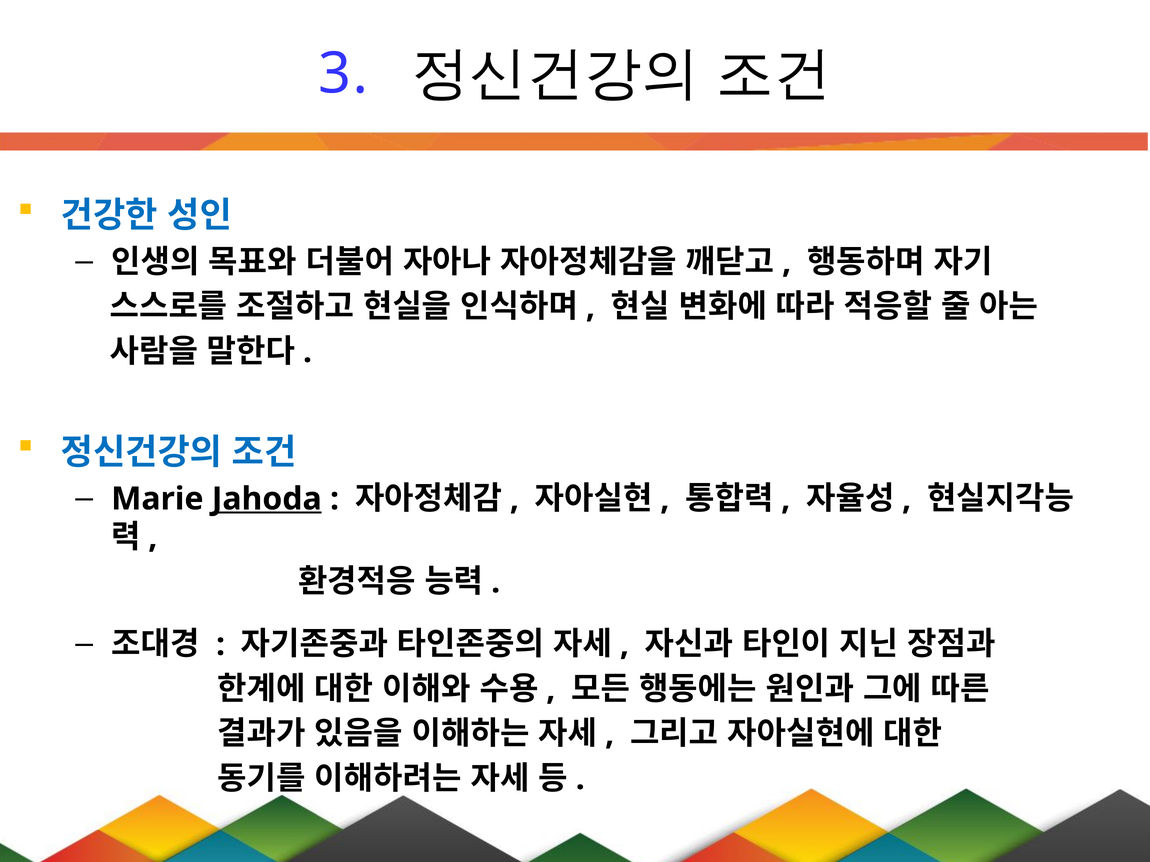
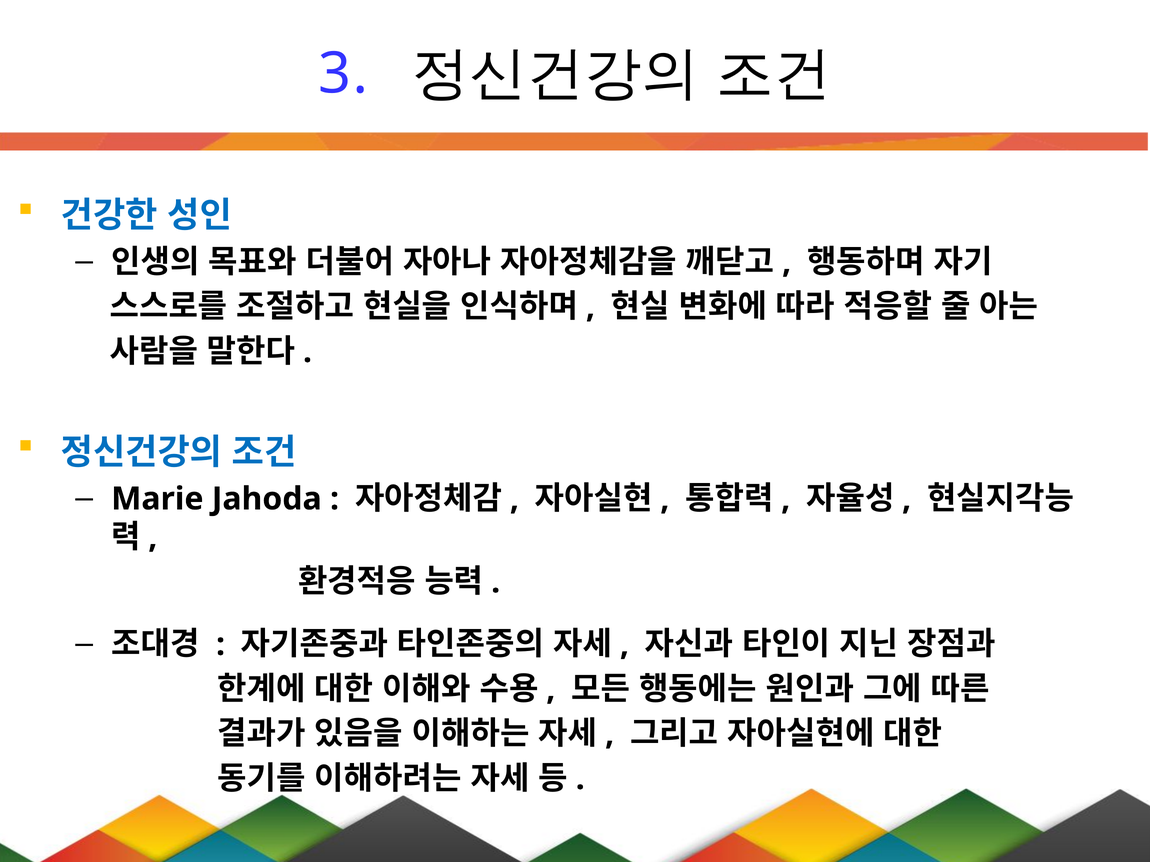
Jahoda underline: present -> none
